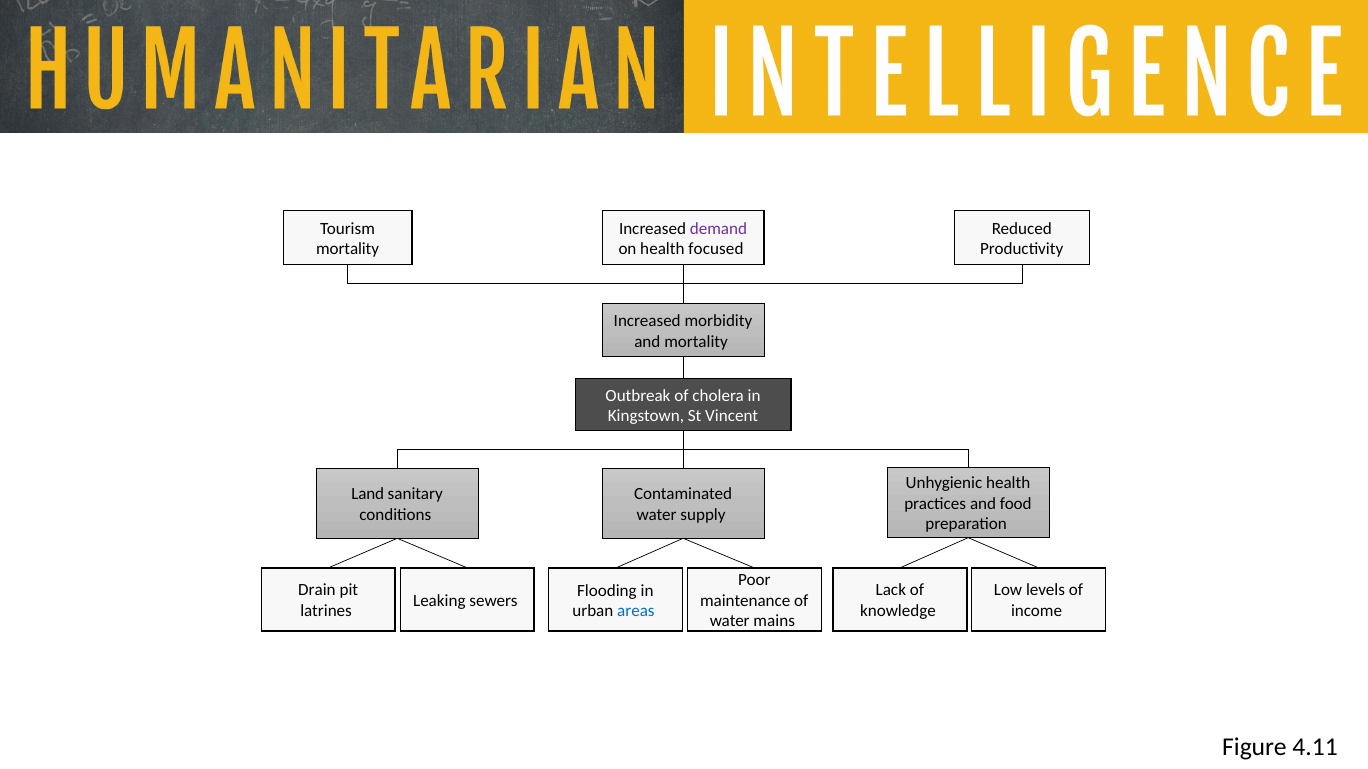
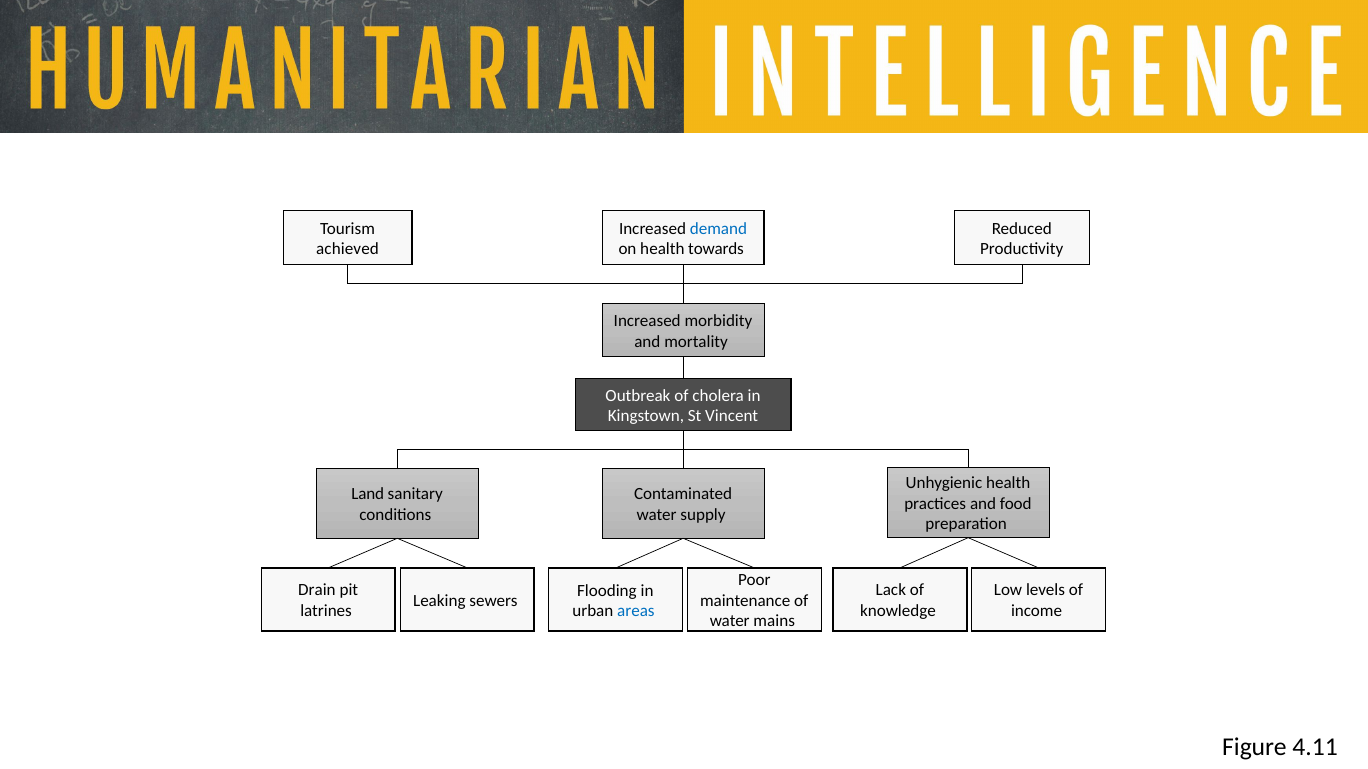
demand colour: purple -> blue
mortality at (348, 249): mortality -> achieved
focused: focused -> towards
